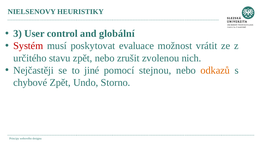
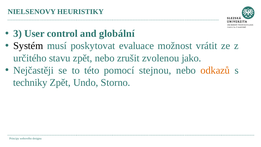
Systém colour: red -> black
nich: nich -> jako
jiné: jiné -> této
chybové: chybové -> techniky
